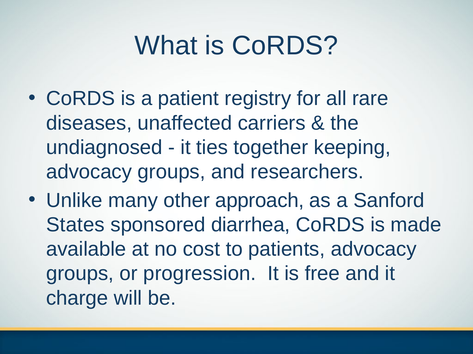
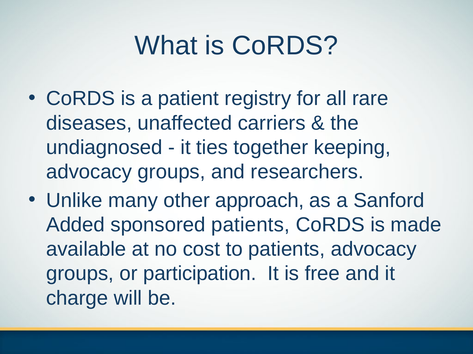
States: States -> Added
sponsored diarrhea: diarrhea -> patients
progression: progression -> participation
